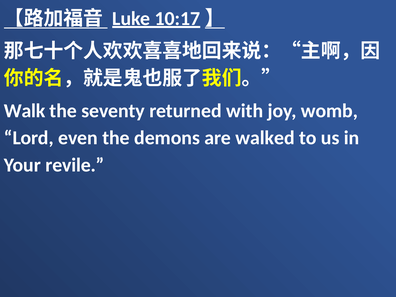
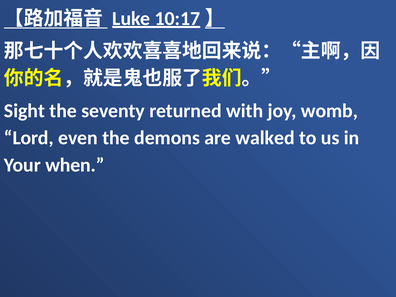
Walk: Walk -> Sight
revile: revile -> when
